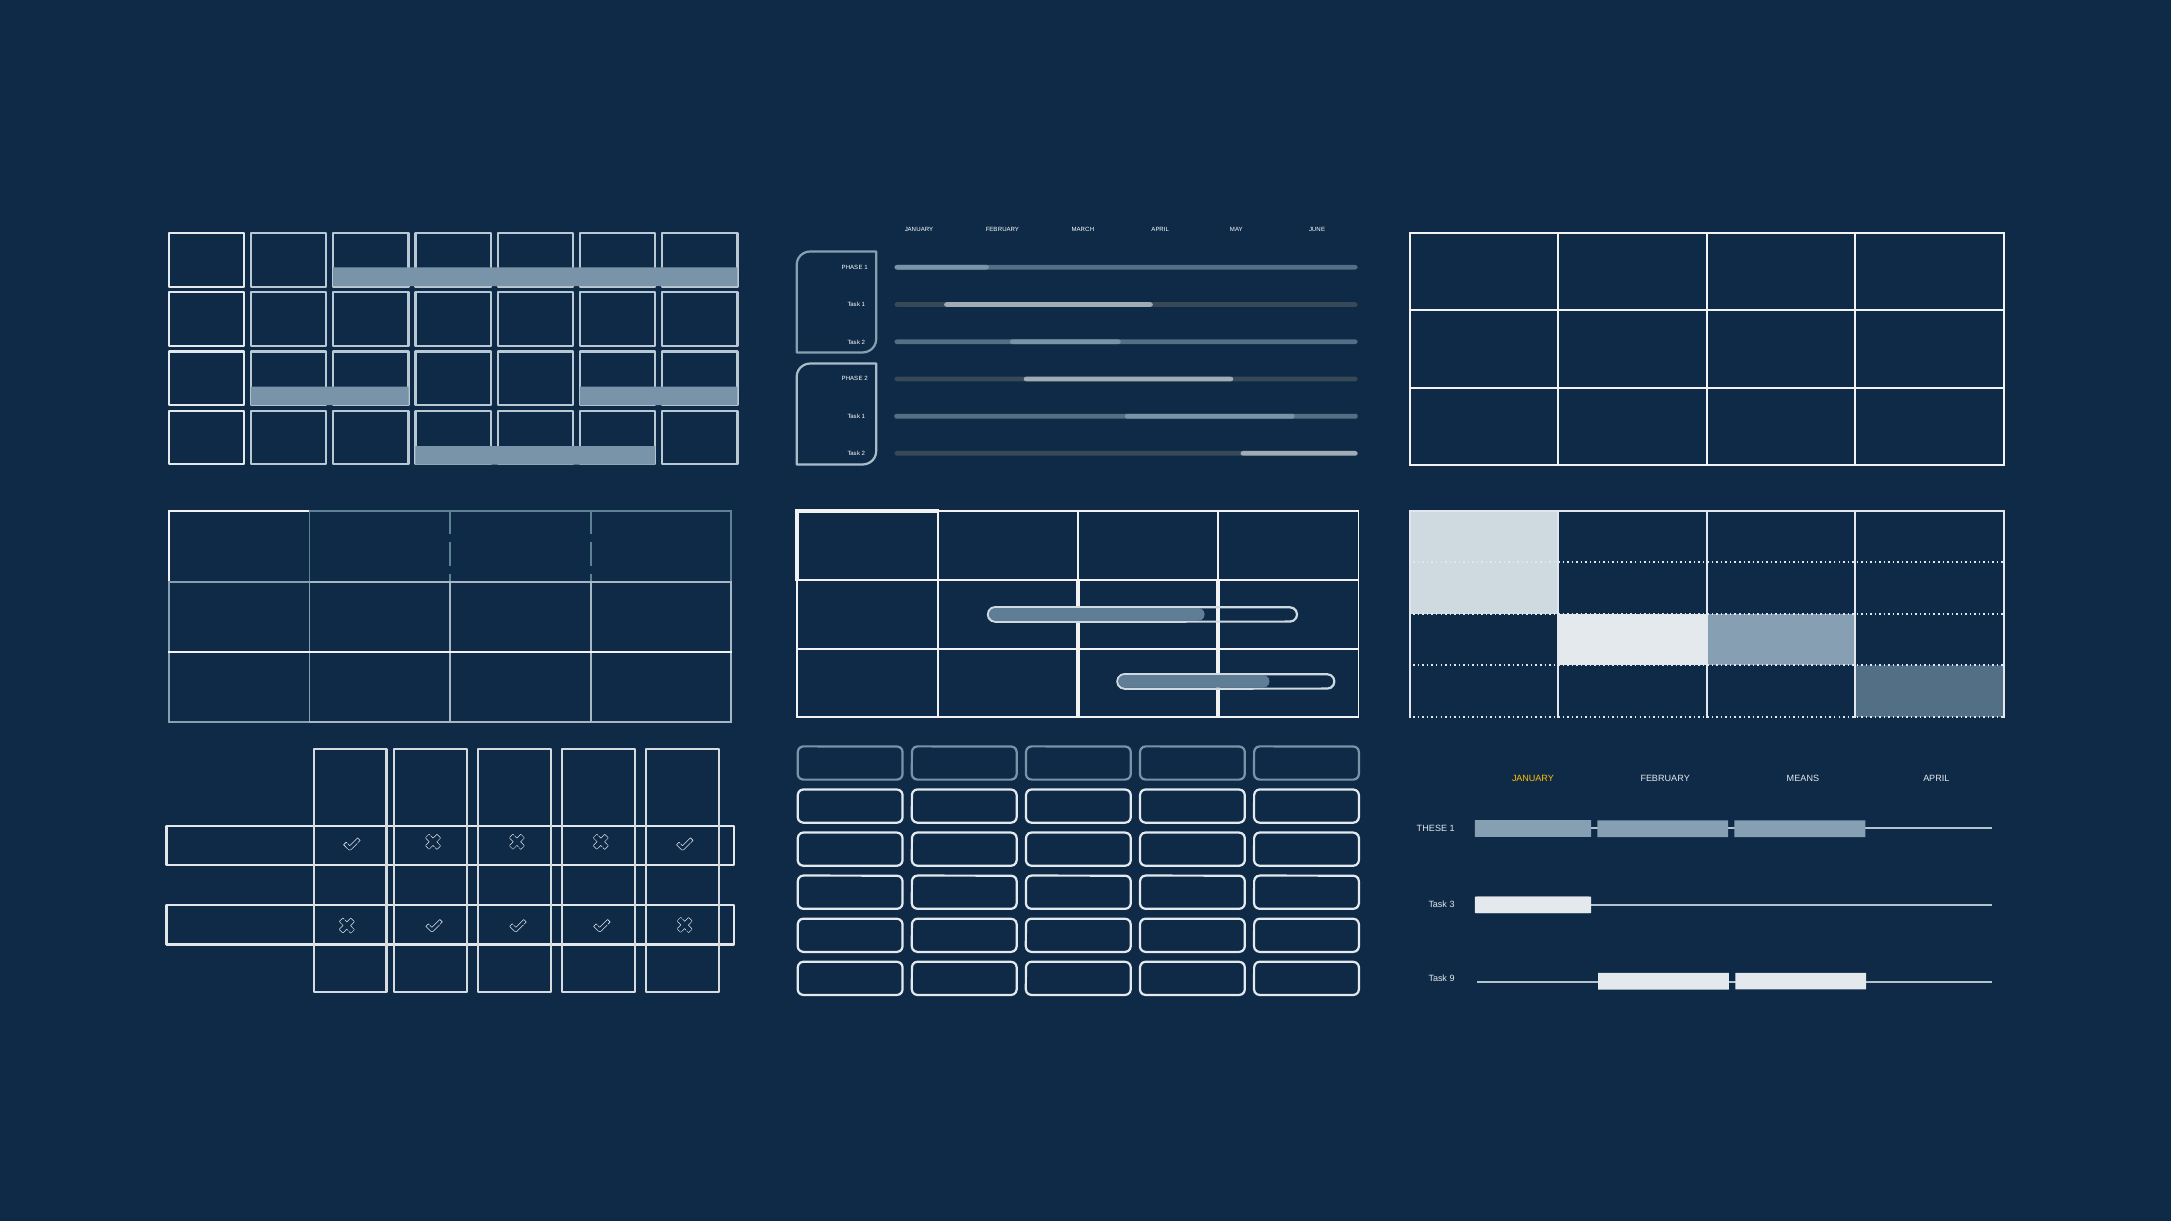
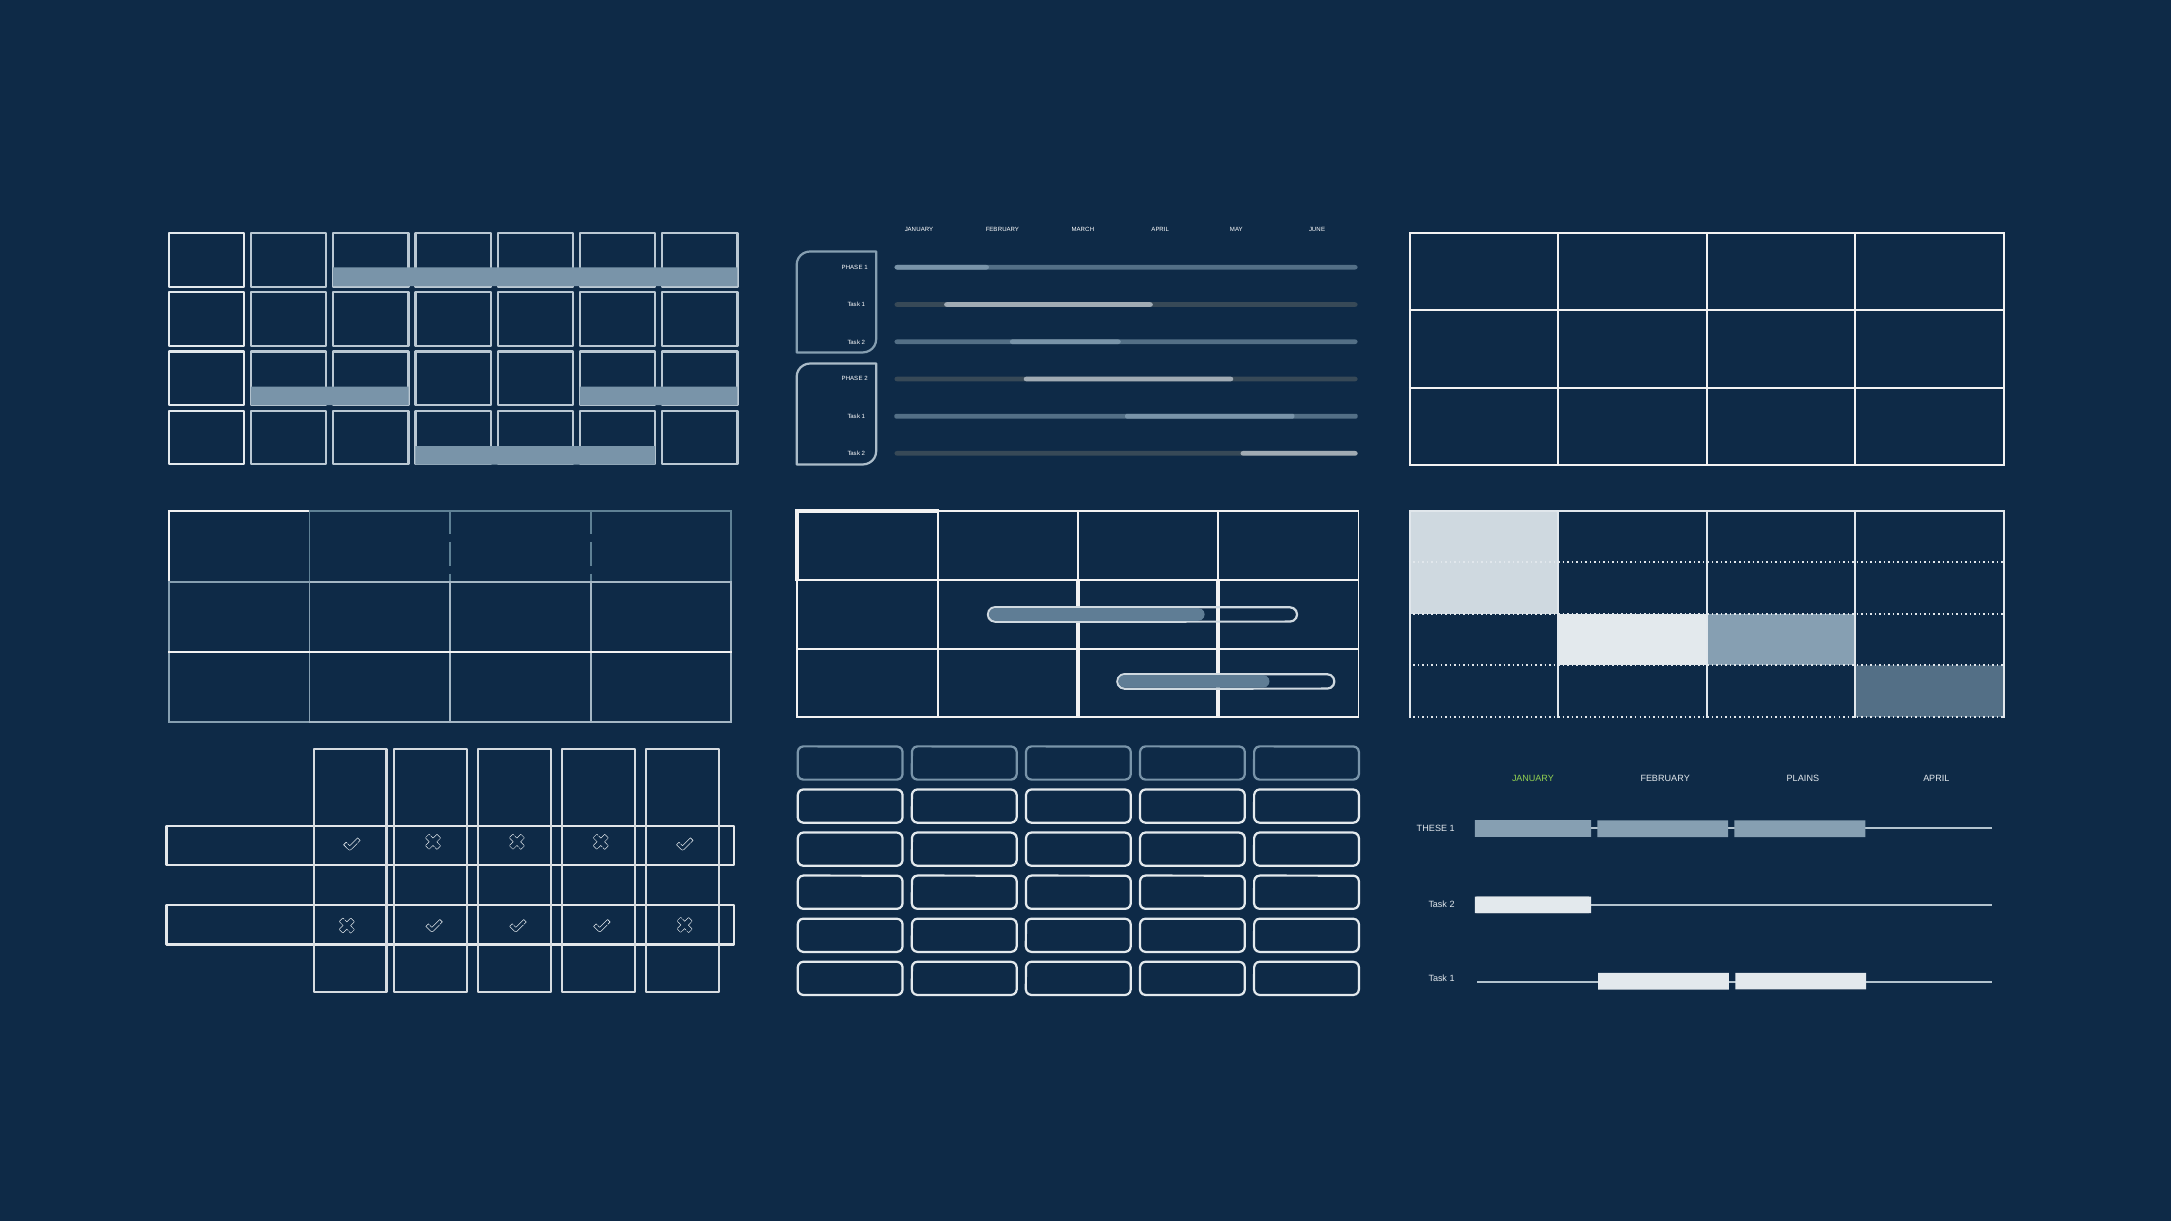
JANUARY at (1533, 779) colour: yellow -> light green
MEANS: MEANS -> PLAINS
3 at (1452, 904): 3 -> 2
9 at (1452, 979): 9 -> 1
